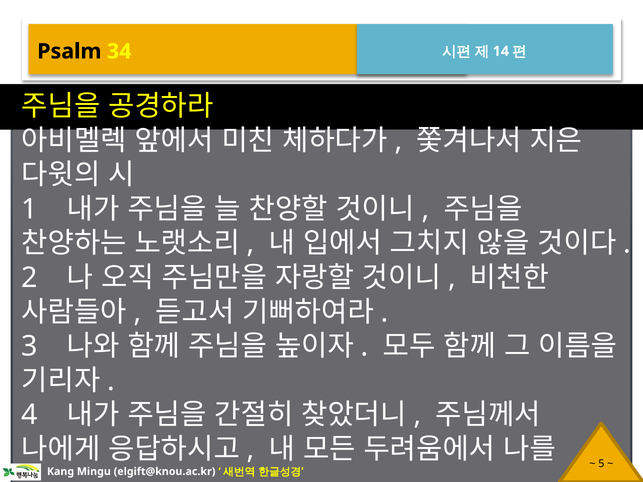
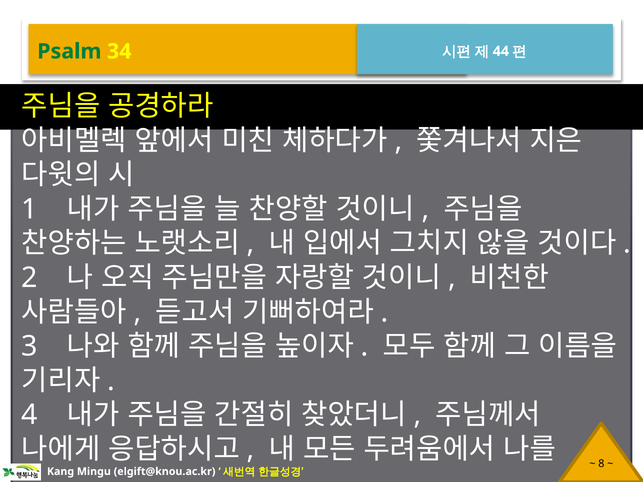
Psalm colour: black -> green
14: 14 -> 44
5: 5 -> 8
